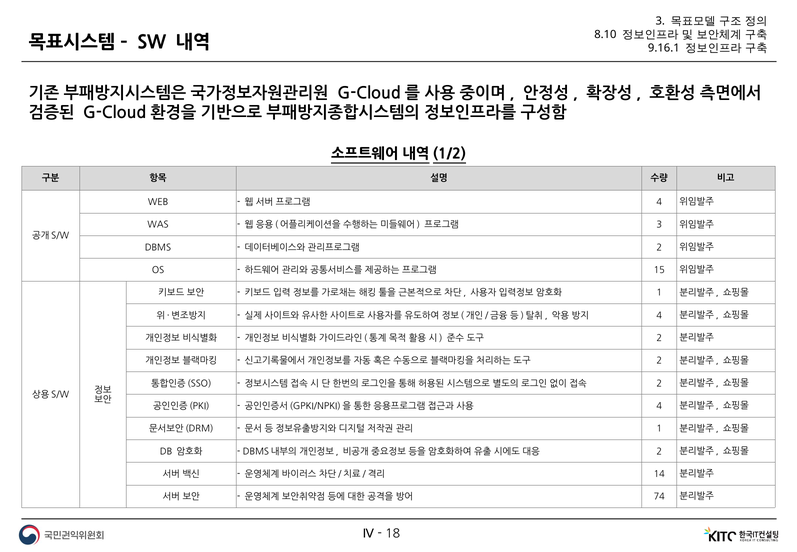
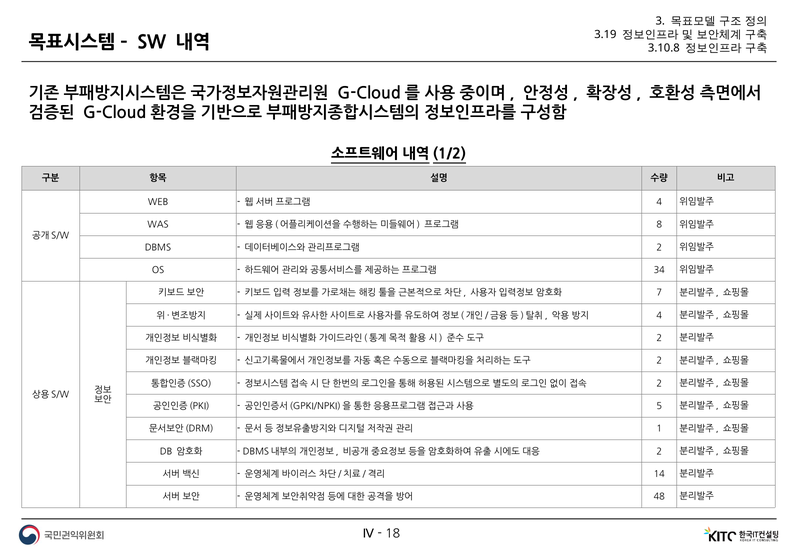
8.10: 8.10 -> 3.19
9.16.1: 9.16.1 -> 3.10.8
3 at (659, 225): 3 -> 8
15: 15 -> 34
1 at (659, 293): 1 -> 7
4 at (659, 406): 4 -> 5
74: 74 -> 48
